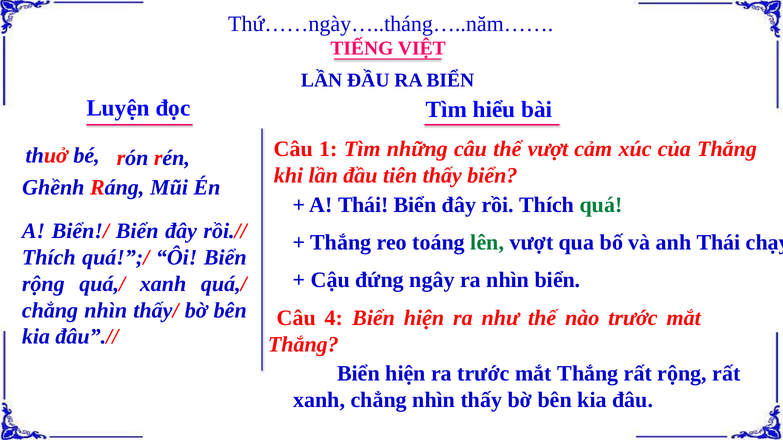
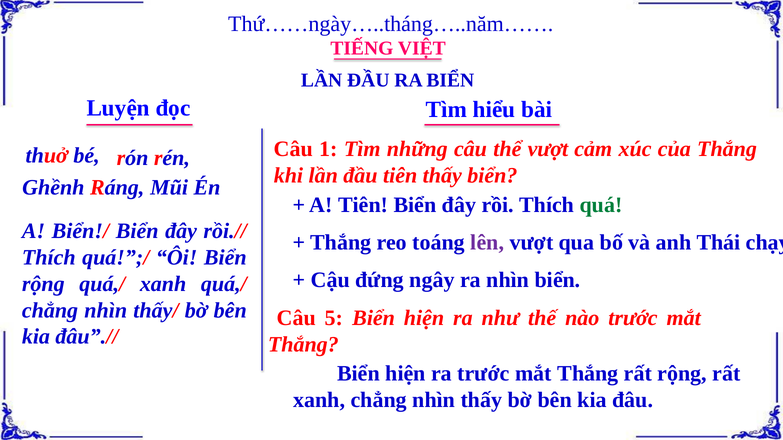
A Thái: Thái -> Tiên
lên colour: green -> purple
4: 4 -> 5
